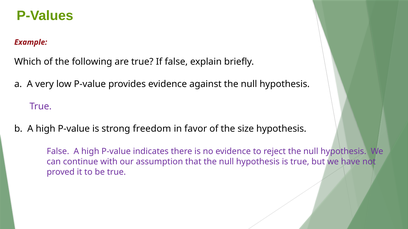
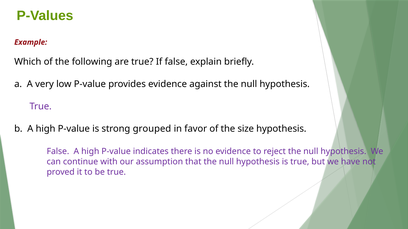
freedom: freedom -> grouped
